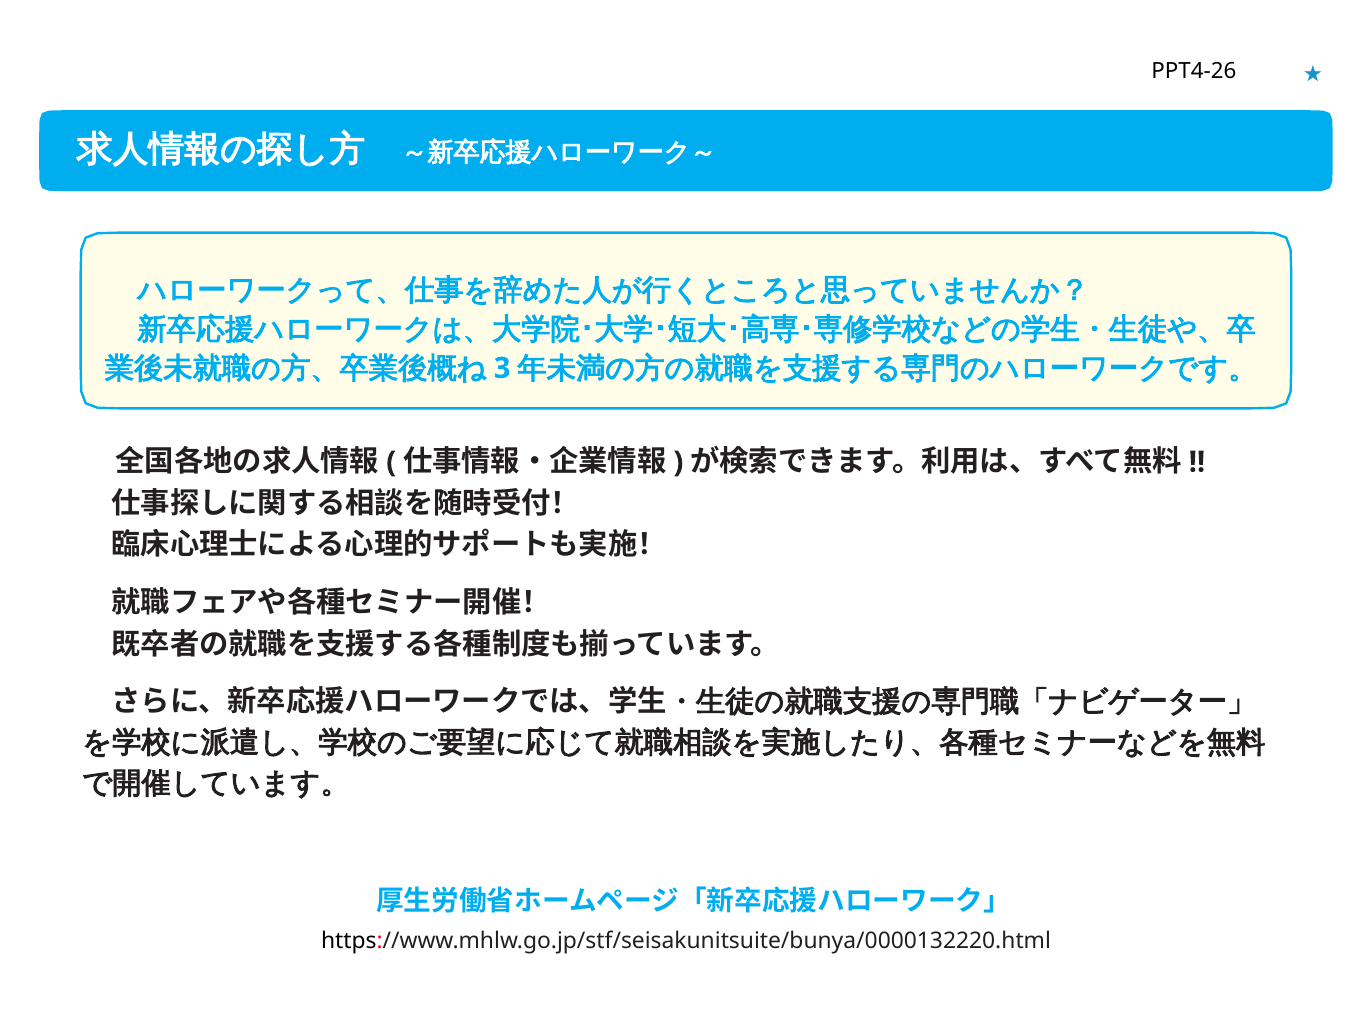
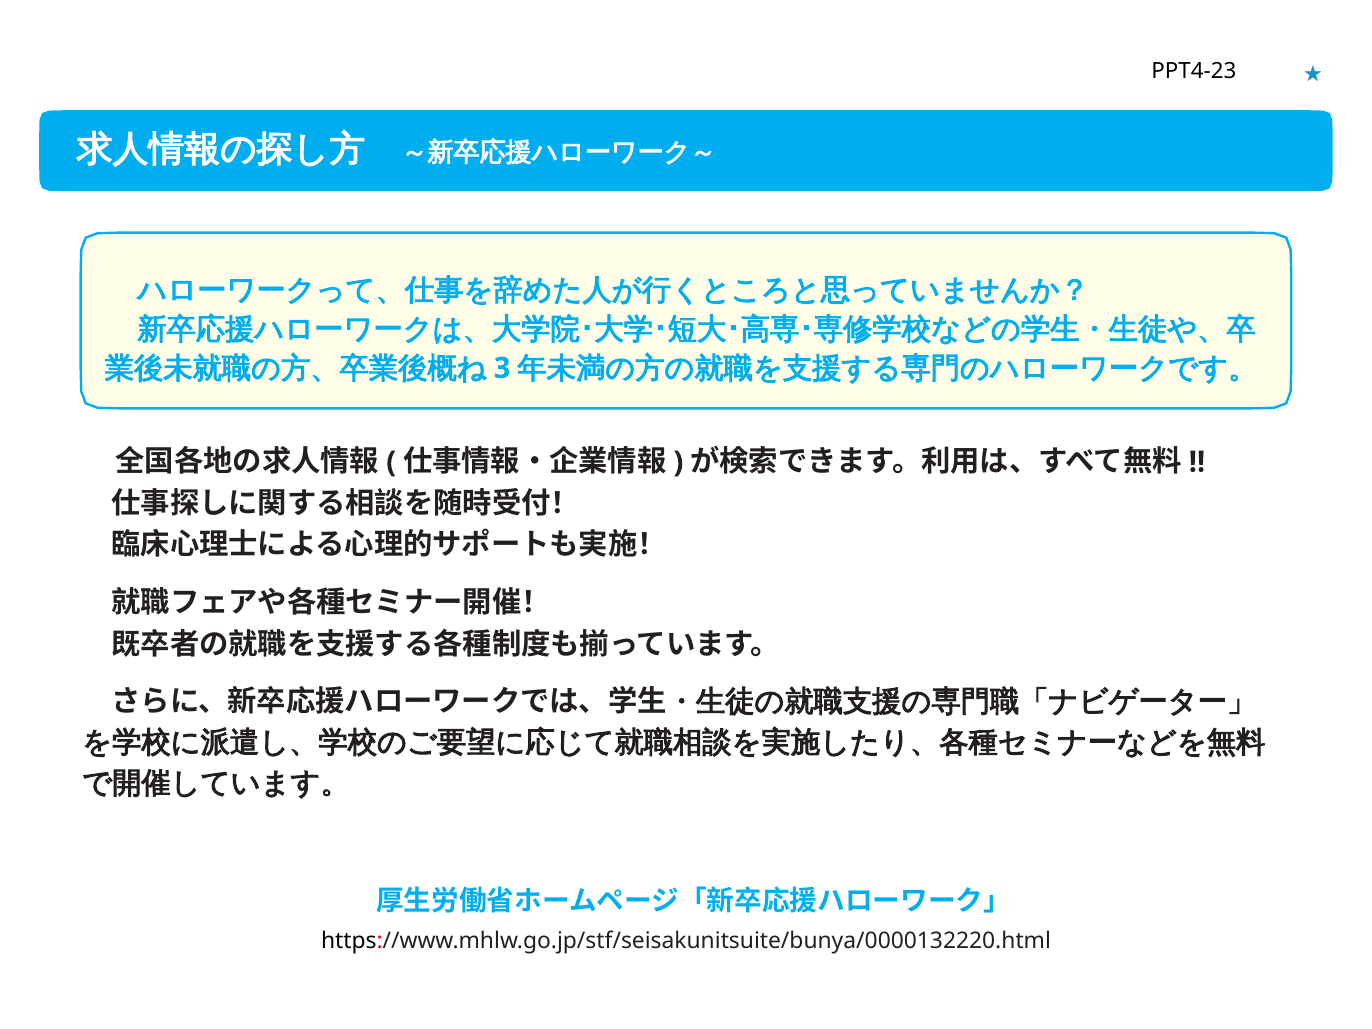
PPT4-26: PPT4-26 -> PPT4-23
